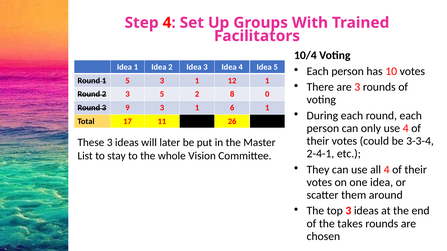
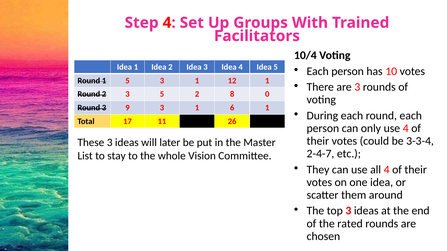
2-4-1: 2-4-1 -> 2-4-7
takes: takes -> rated
